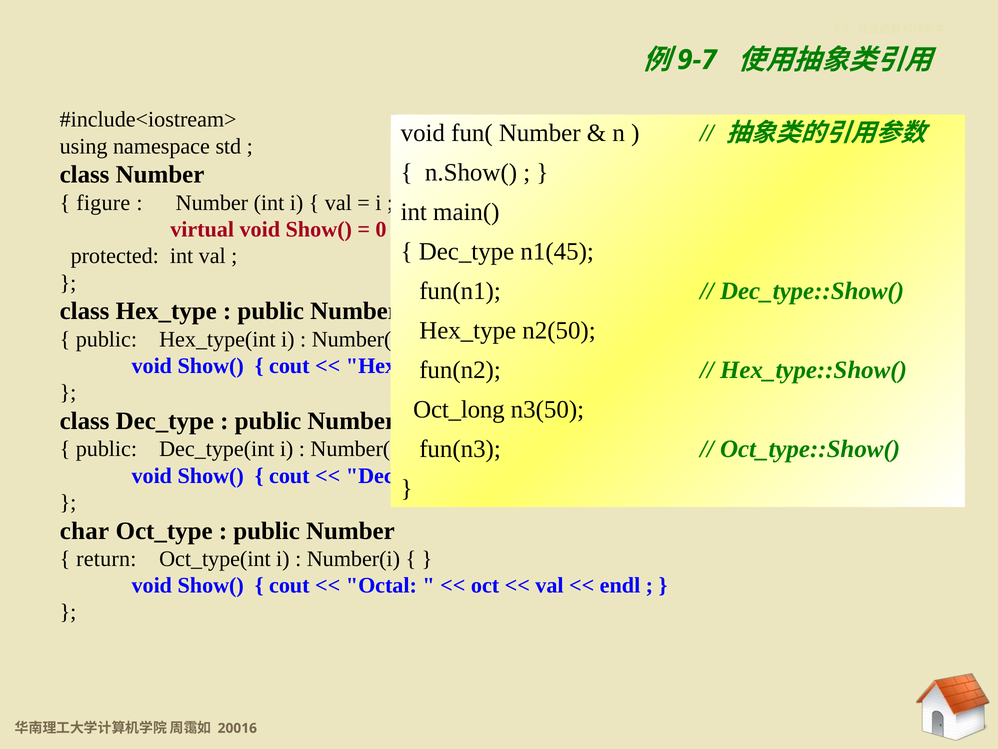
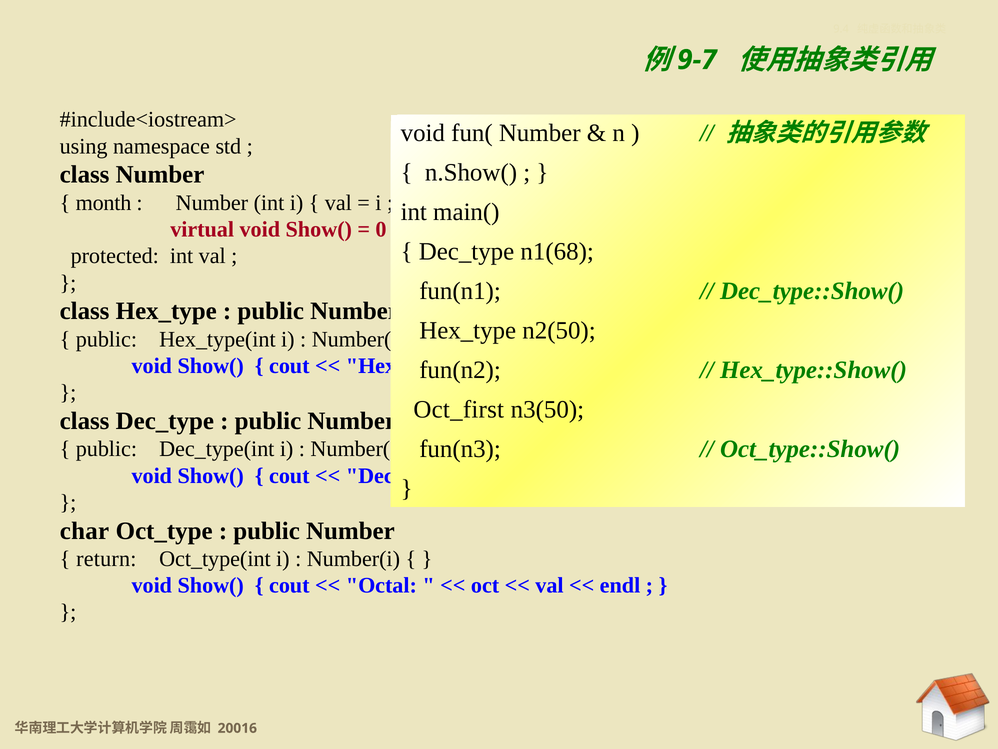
figure: figure -> month
n1(45: n1(45 -> n1(68
Oct_long: Oct_long -> Oct_first
